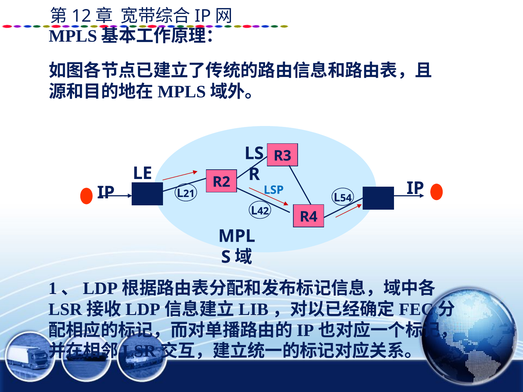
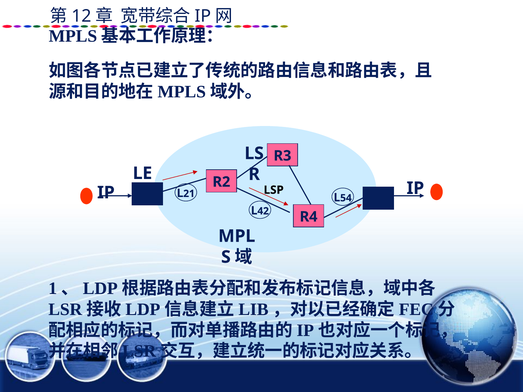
LSP colour: blue -> black
